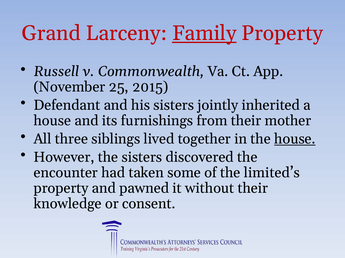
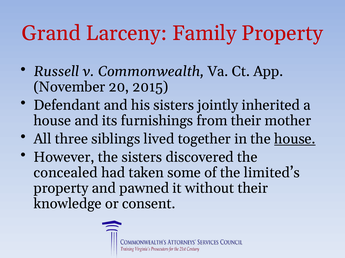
Family underline: present -> none
25: 25 -> 20
encounter: encounter -> concealed
